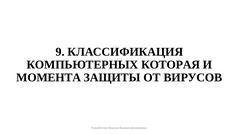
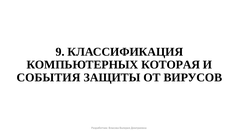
МОМЕНТА: МОМЕНТА -> СОБЫТИЯ
